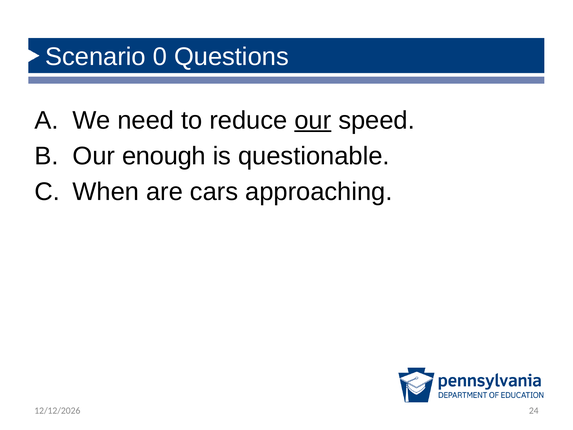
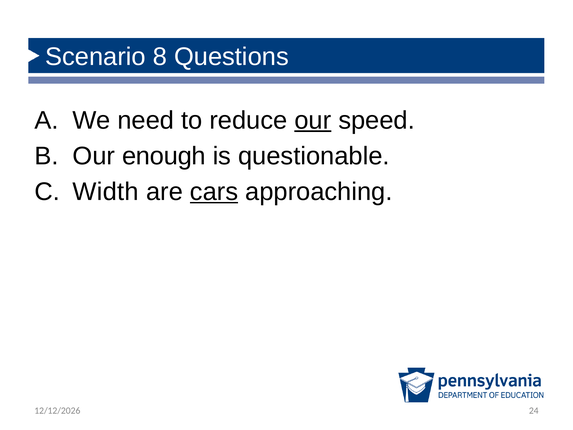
0: 0 -> 8
When: When -> Width
cars underline: none -> present
